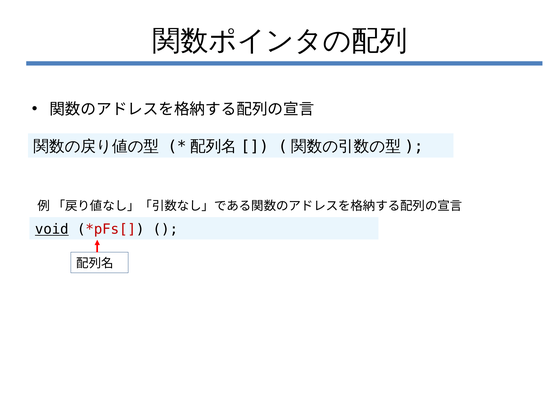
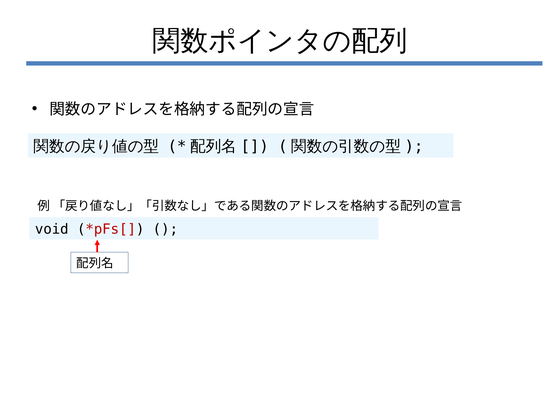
void underline: present -> none
